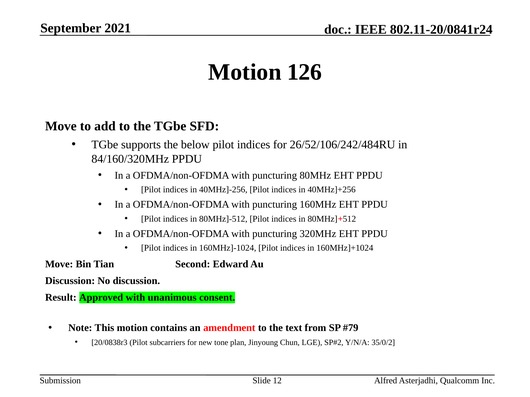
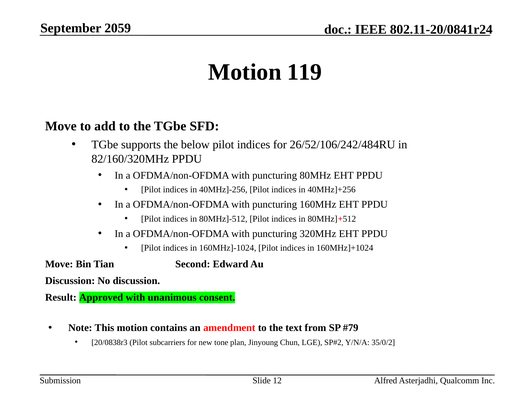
2021: 2021 -> 2059
126: 126 -> 119
84/160/320MHz: 84/160/320MHz -> 82/160/320MHz
